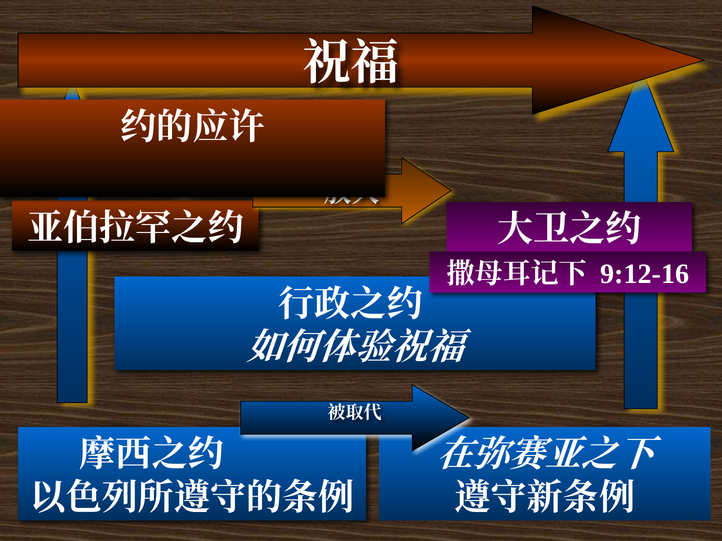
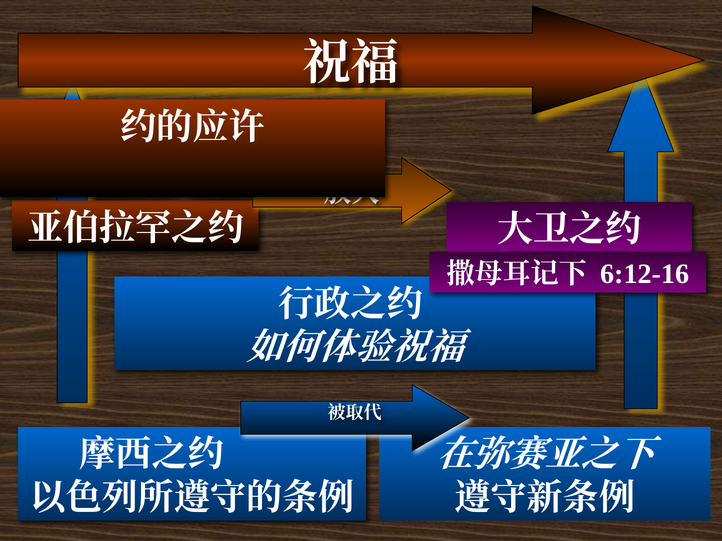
9:12-16: 9:12-16 -> 6:12-16
